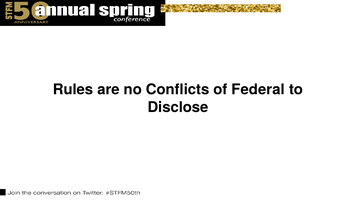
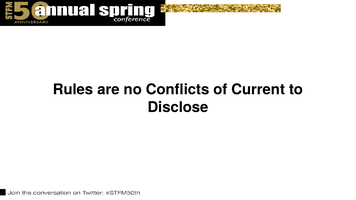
Federal: Federal -> Current
